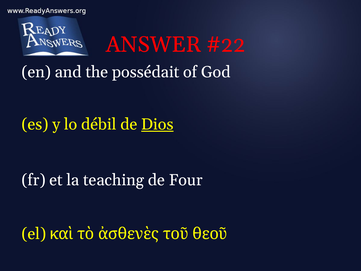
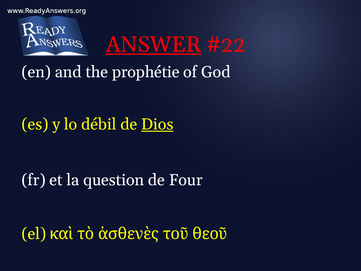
ANSWER underline: none -> present
possédait: possédait -> prophétie
teaching: teaching -> question
